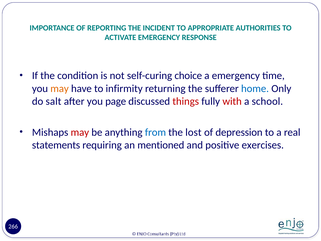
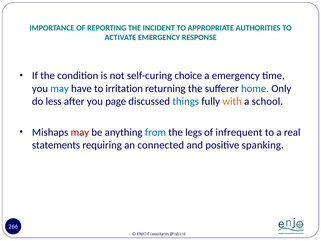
may at (60, 88) colour: orange -> blue
infirmity: infirmity -> irritation
salt: salt -> less
things colour: red -> blue
with colour: red -> orange
lost: lost -> legs
depression: depression -> infrequent
mentioned: mentioned -> connected
exercises: exercises -> spanking
